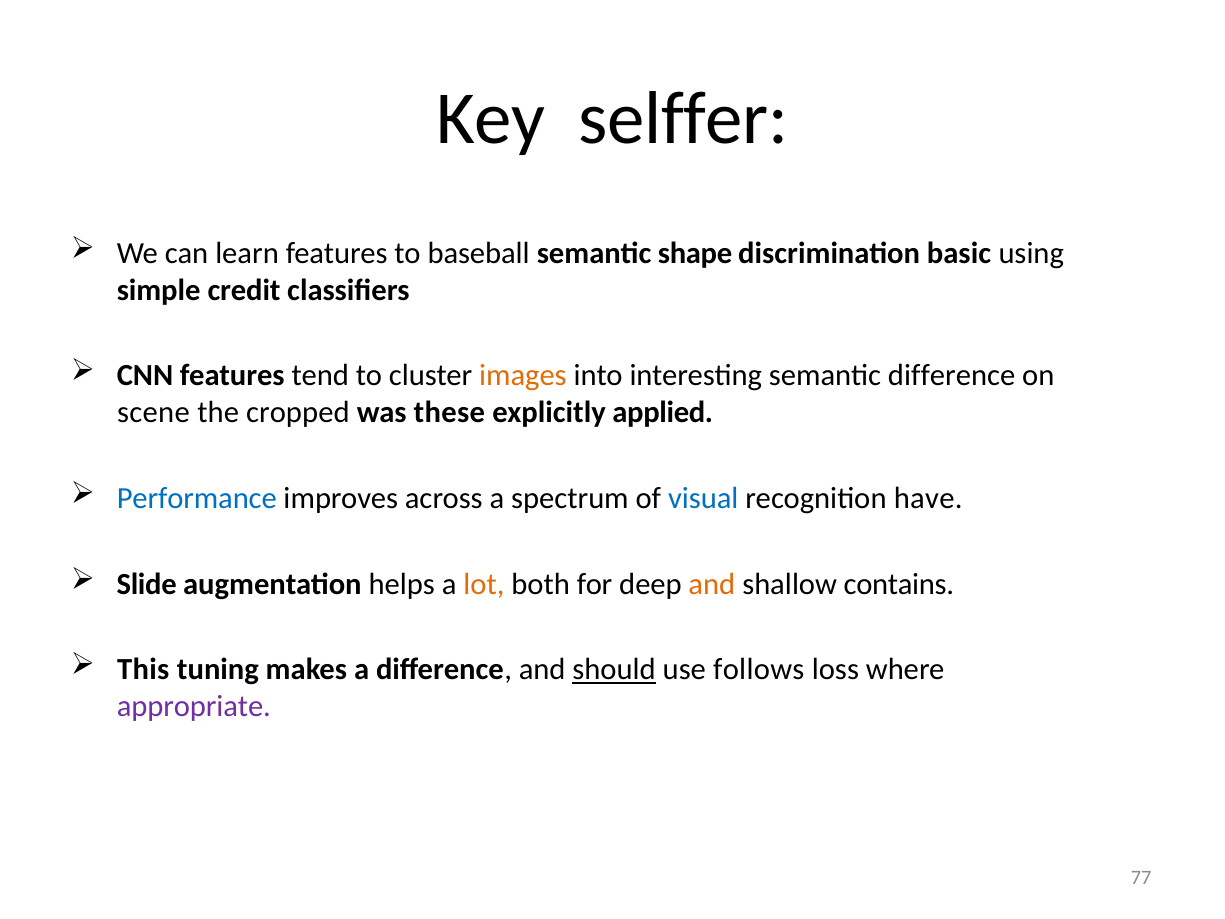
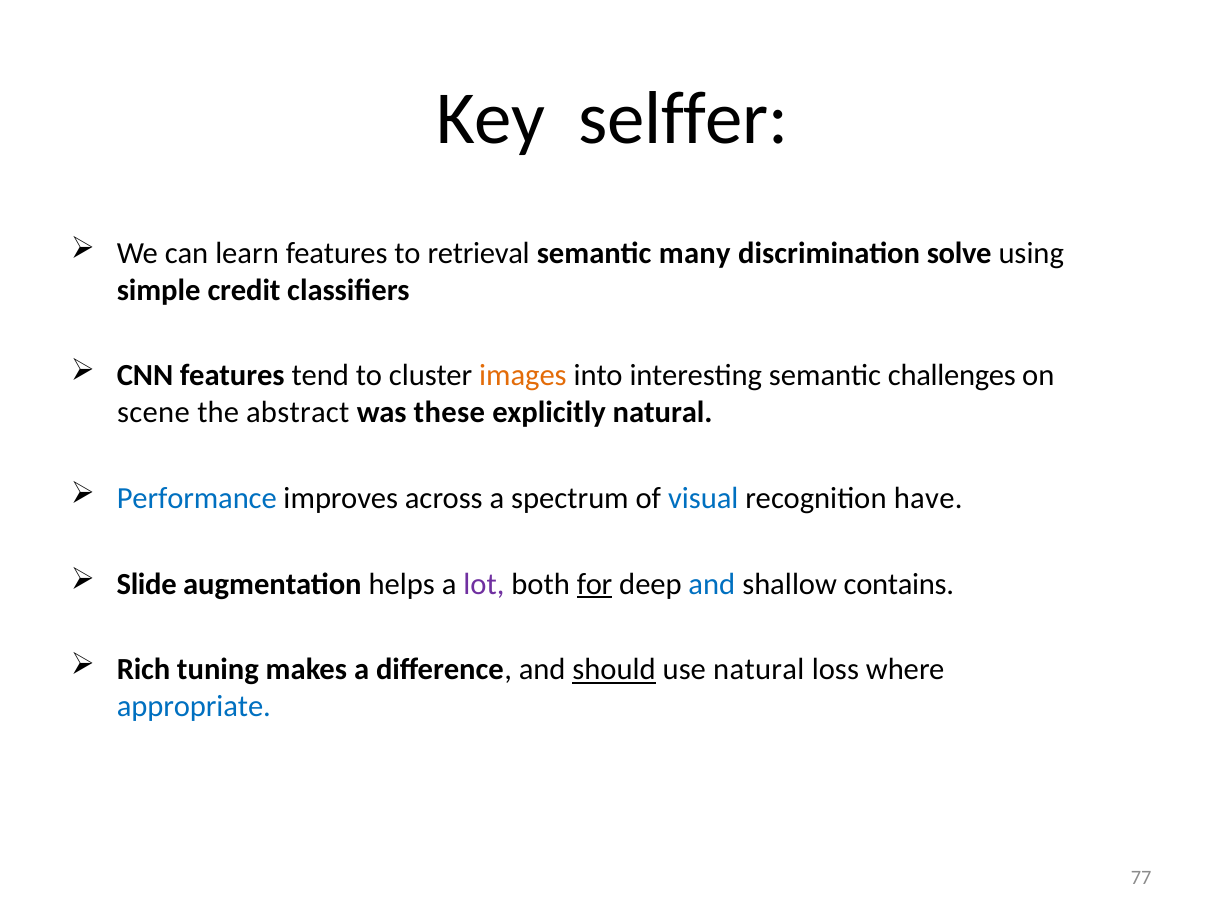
baseball: baseball -> retrieval
shape: shape -> many
basic: basic -> solve
semantic difference: difference -> challenges
cropped: cropped -> abstract
explicitly applied: applied -> natural
lot colour: orange -> purple
for underline: none -> present
and at (712, 584) colour: orange -> blue
This: This -> Rich
use follows: follows -> natural
appropriate colour: purple -> blue
